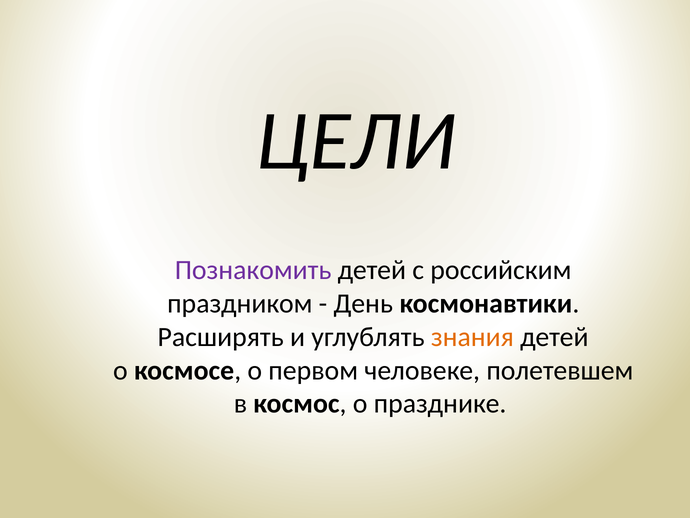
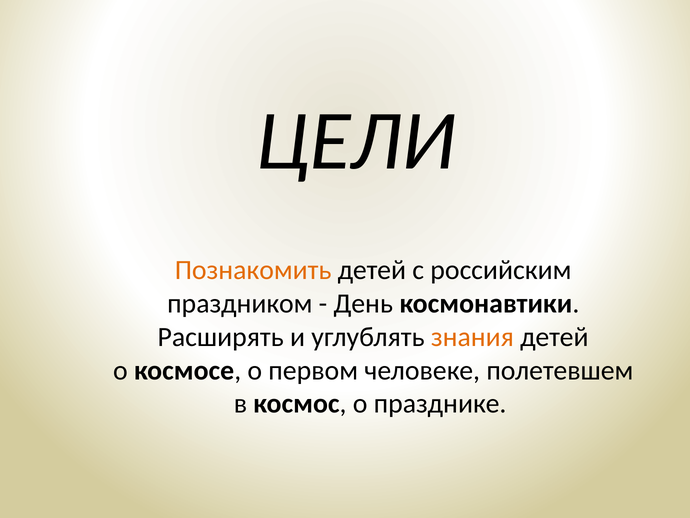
Познакомить colour: purple -> orange
